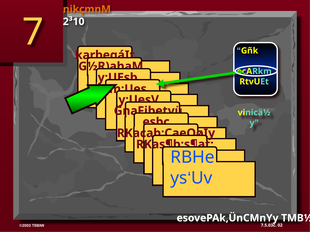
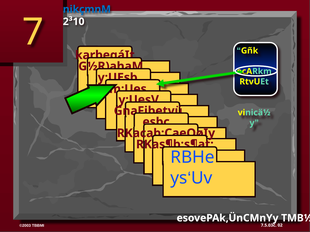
nikçmnM colour: orange -> blue
